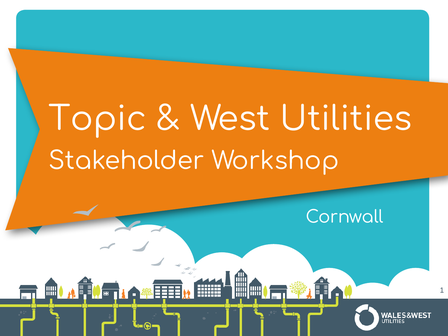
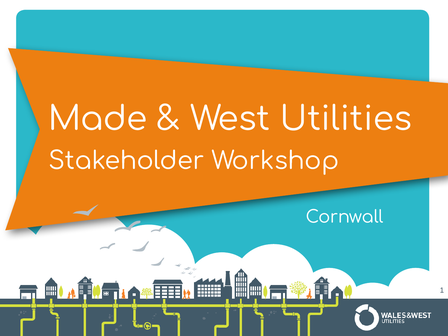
Topic: Topic -> Made
